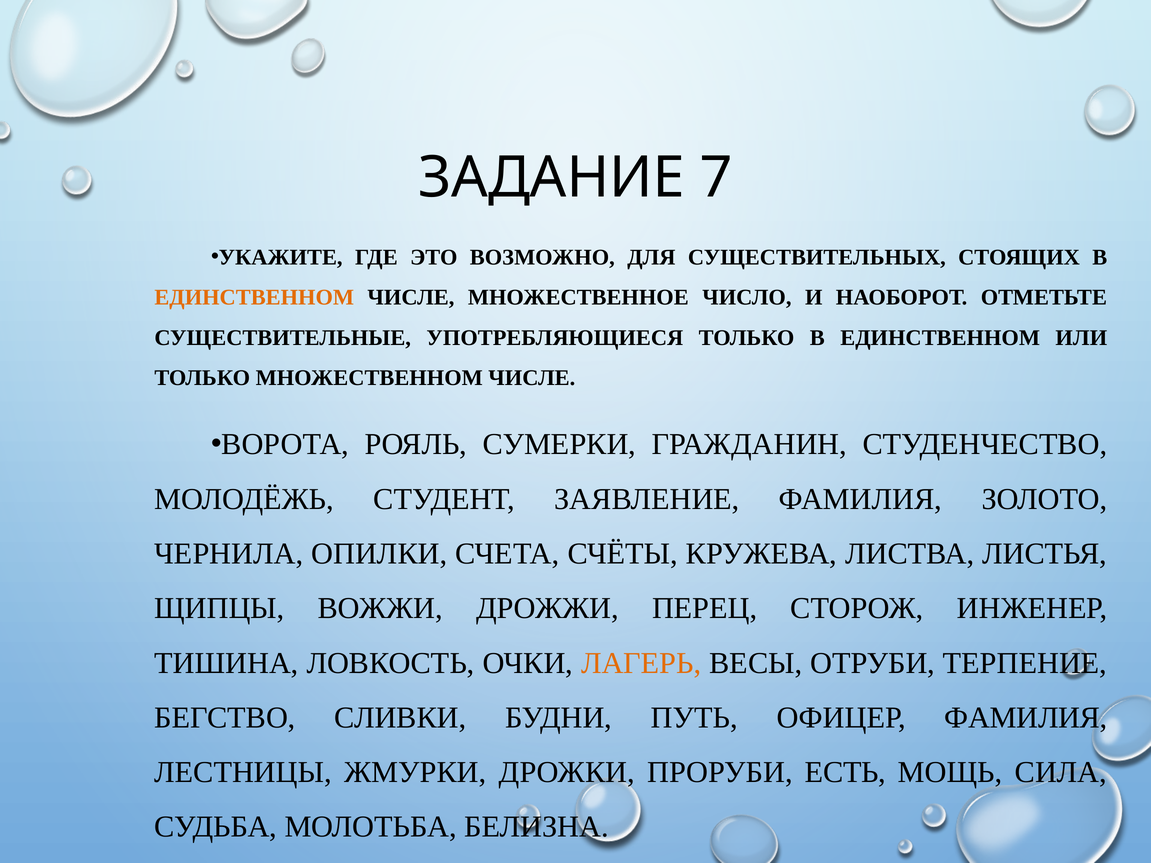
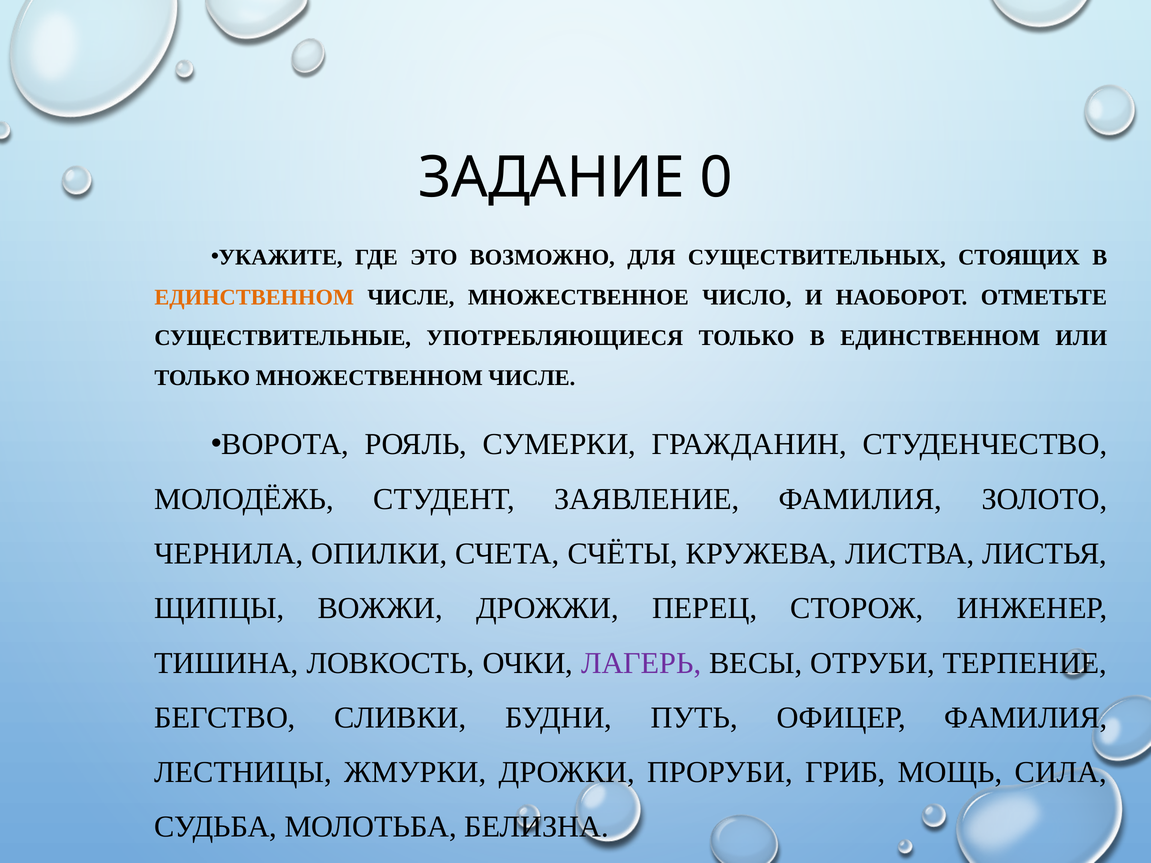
7: 7 -> 0
ЛАГЕРЬ colour: orange -> purple
ЕСТЬ: ЕСТЬ -> ГРИБ
